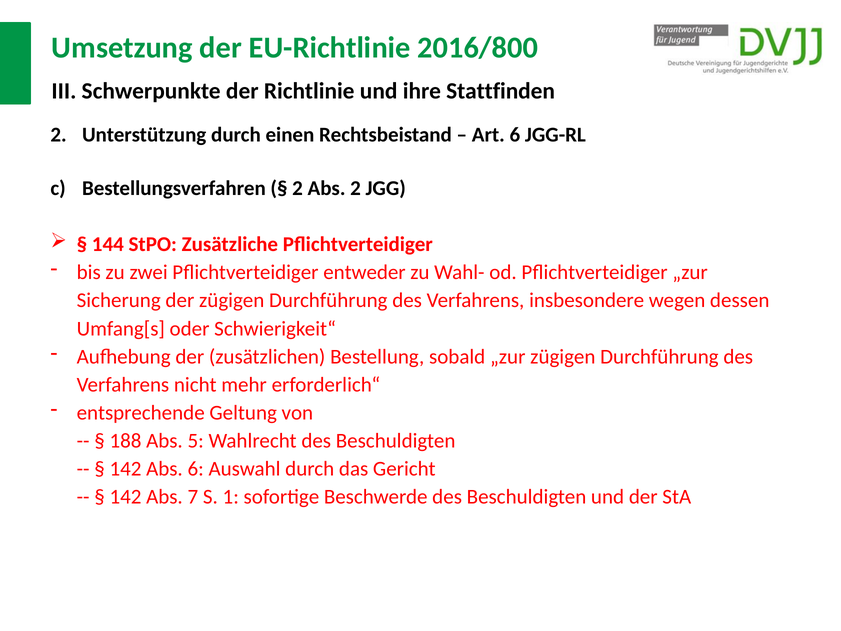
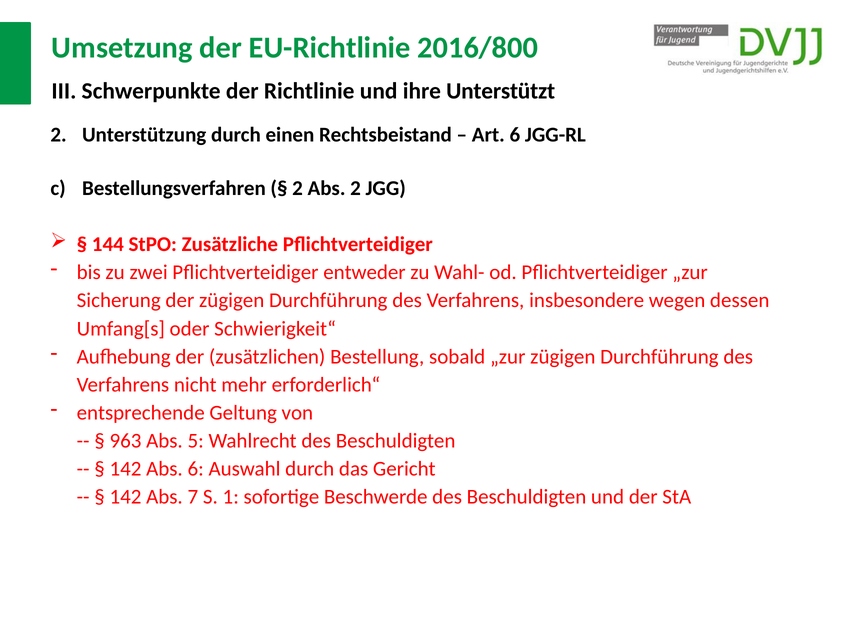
Stattfinden: Stattfinden -> Unterstützt
188: 188 -> 963
